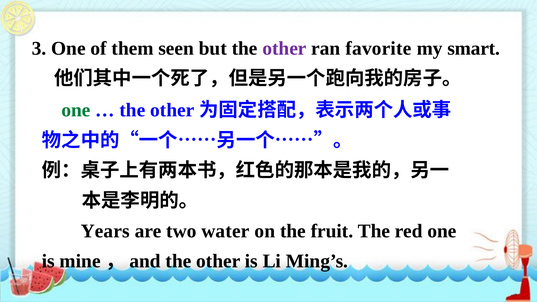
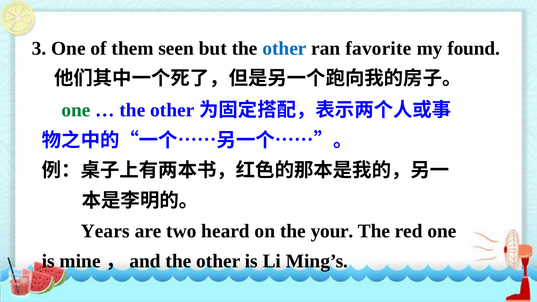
other at (284, 48) colour: purple -> blue
smart: smart -> found
water: water -> heard
fruit: fruit -> your
